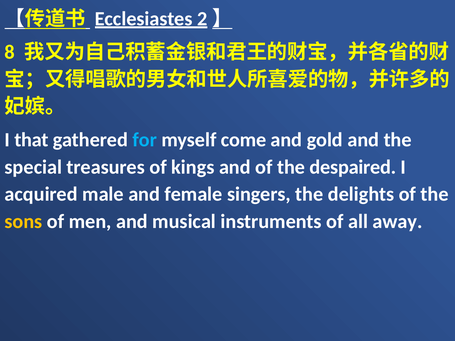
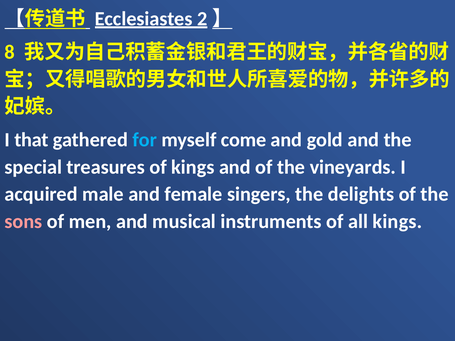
despaired: despaired -> vineyards
sons colour: yellow -> pink
all away: away -> kings
